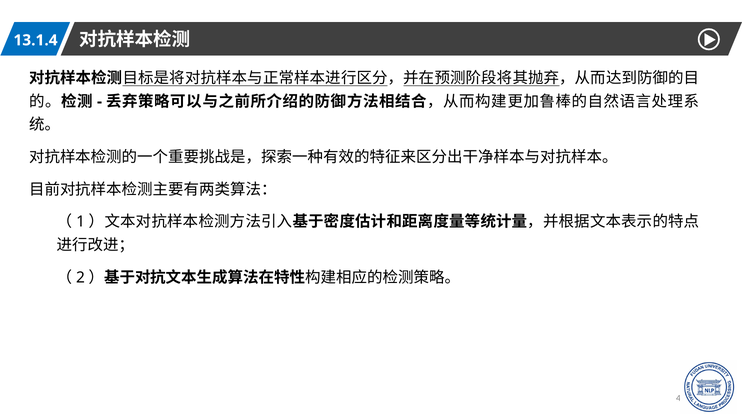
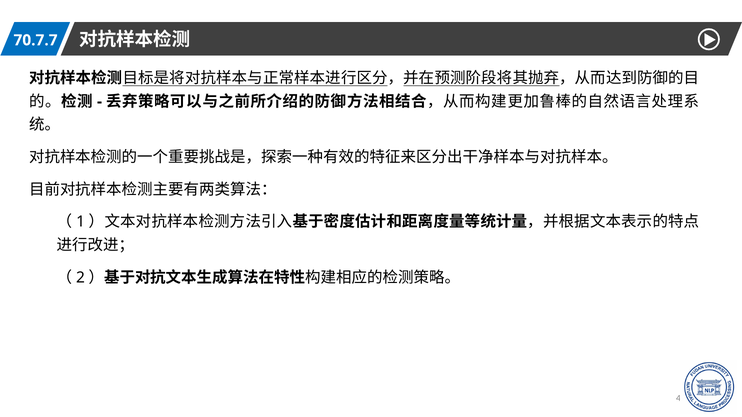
13.1.4: 13.1.4 -> 70.7.7
